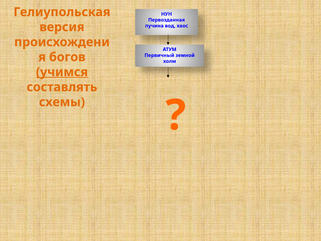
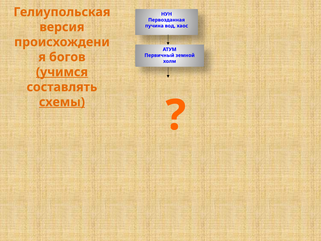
схемы underline: none -> present
